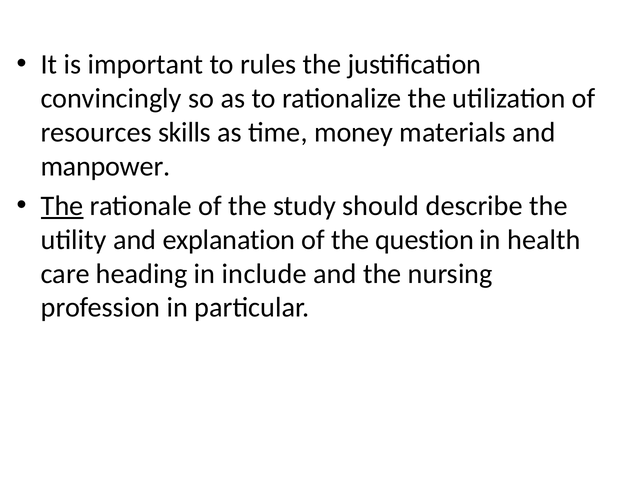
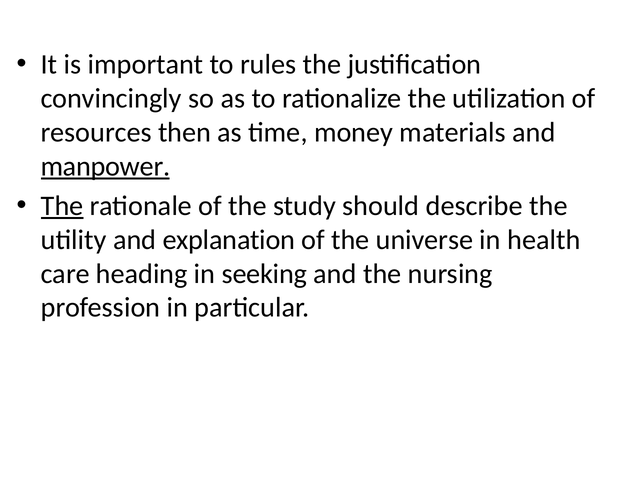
skills: skills -> then
manpower underline: none -> present
question: question -> universe
include: include -> seeking
